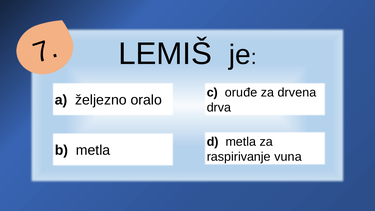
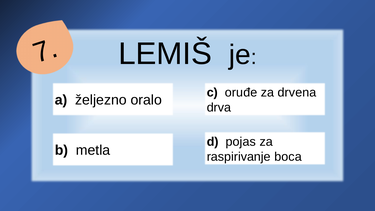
d metla: metla -> pojas
vuna: vuna -> boca
